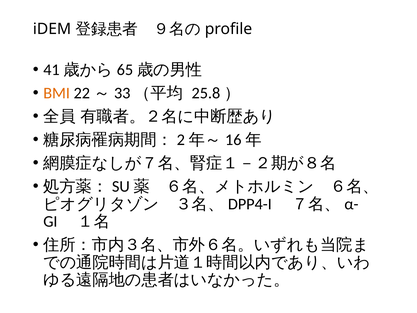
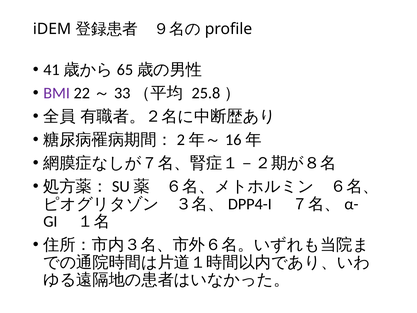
BMI colour: orange -> purple
